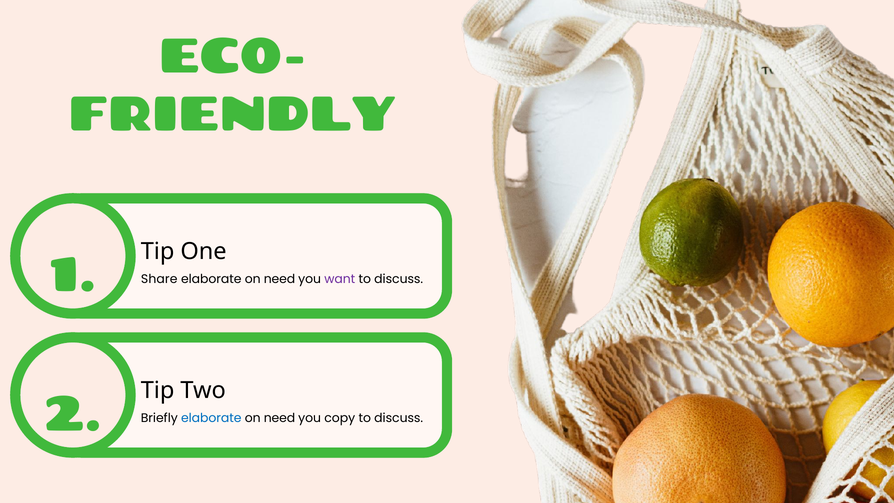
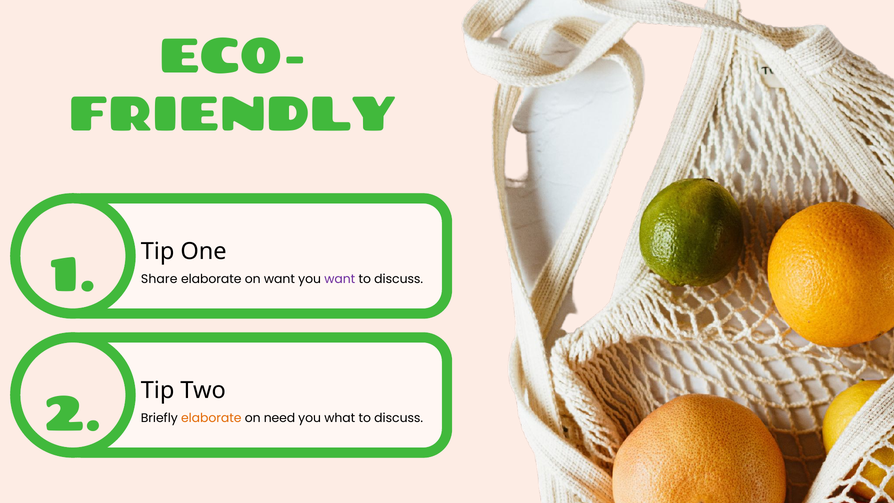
need at (279, 279): need -> want
elaborate at (211, 418) colour: blue -> orange
copy: copy -> what
